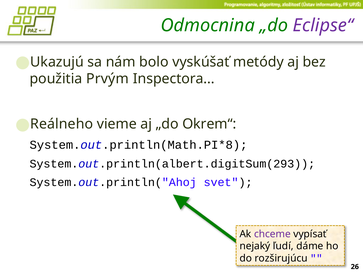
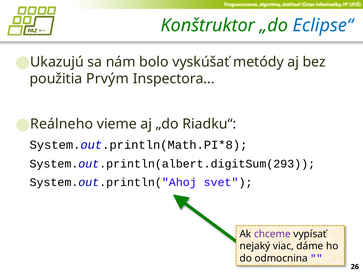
Odmocnina: Odmocnina -> Konštruktor
Eclipse“ colour: purple -> blue
Okrem“: Okrem“ -> Riadku“
ľudí: ľudí -> viac
rozširujúcu: rozširujúcu -> odmocnina
